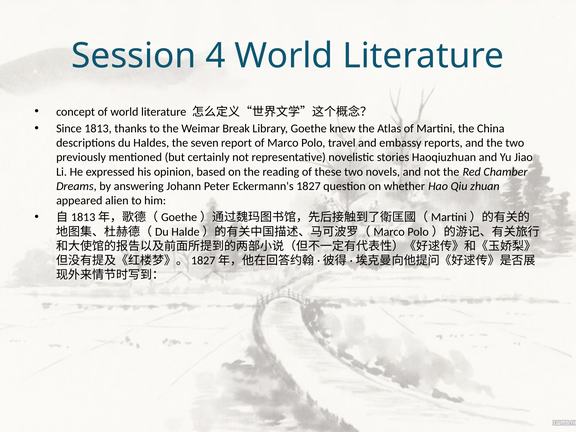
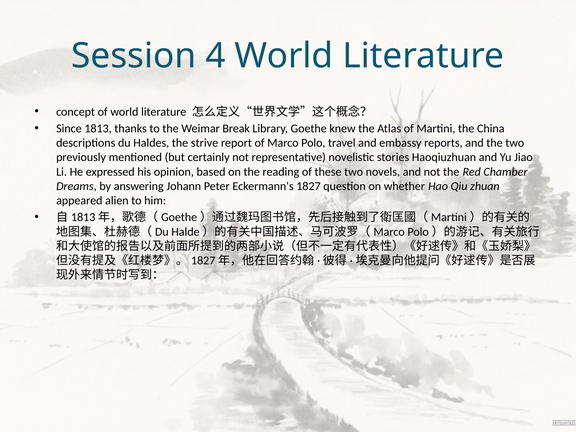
seven: seven -> strive
